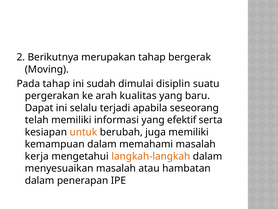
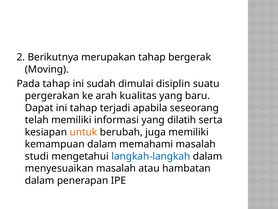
ini selalu: selalu -> tahap
efektif: efektif -> dilatih
kerja: kerja -> studi
langkah-langkah colour: orange -> blue
